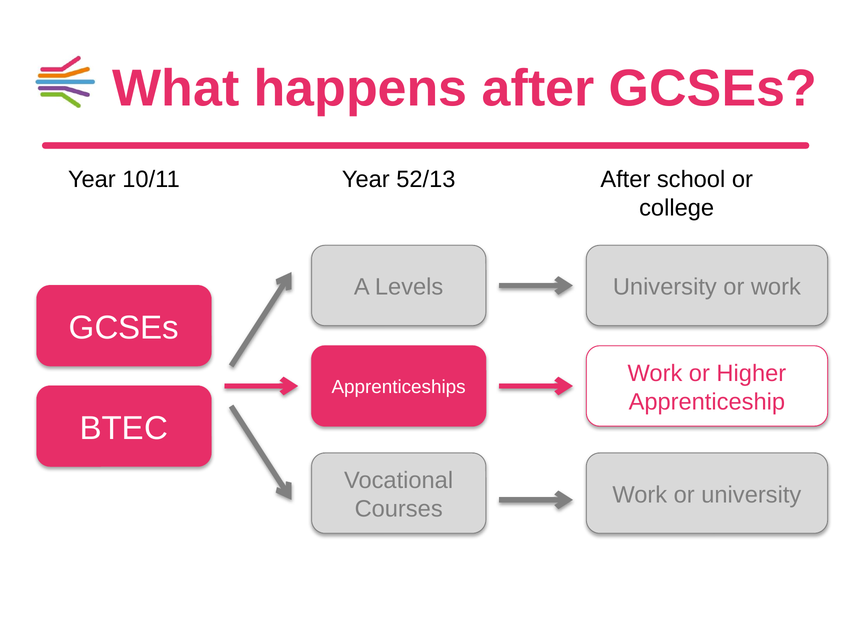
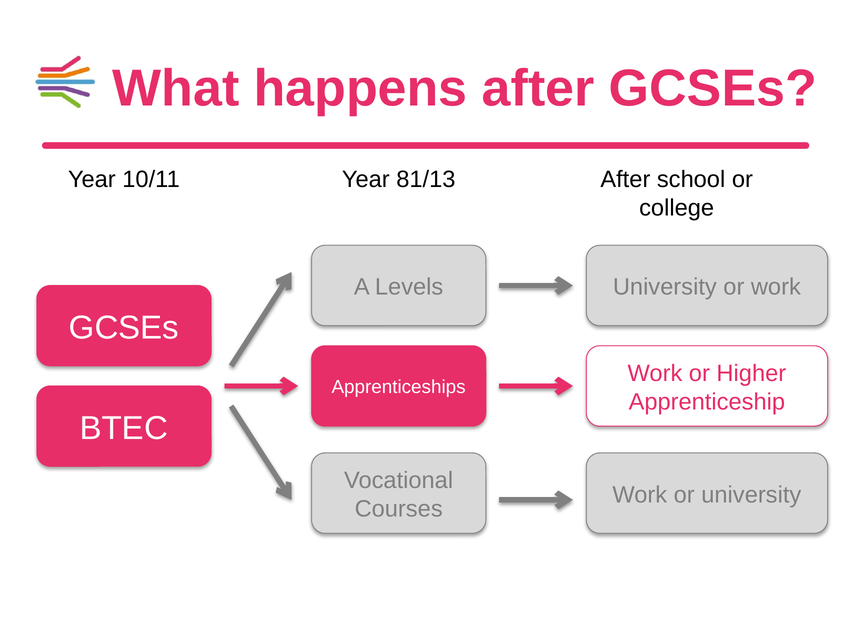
52/13: 52/13 -> 81/13
